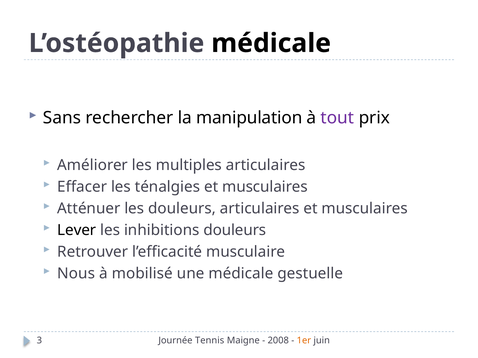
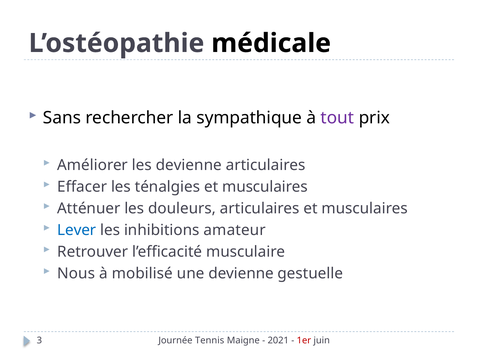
manipulation: manipulation -> sympathique
les multiples: multiples -> devienne
Lever colour: black -> blue
inhibitions douleurs: douleurs -> amateur
une médicale: médicale -> devienne
2008: 2008 -> 2021
1er colour: orange -> red
